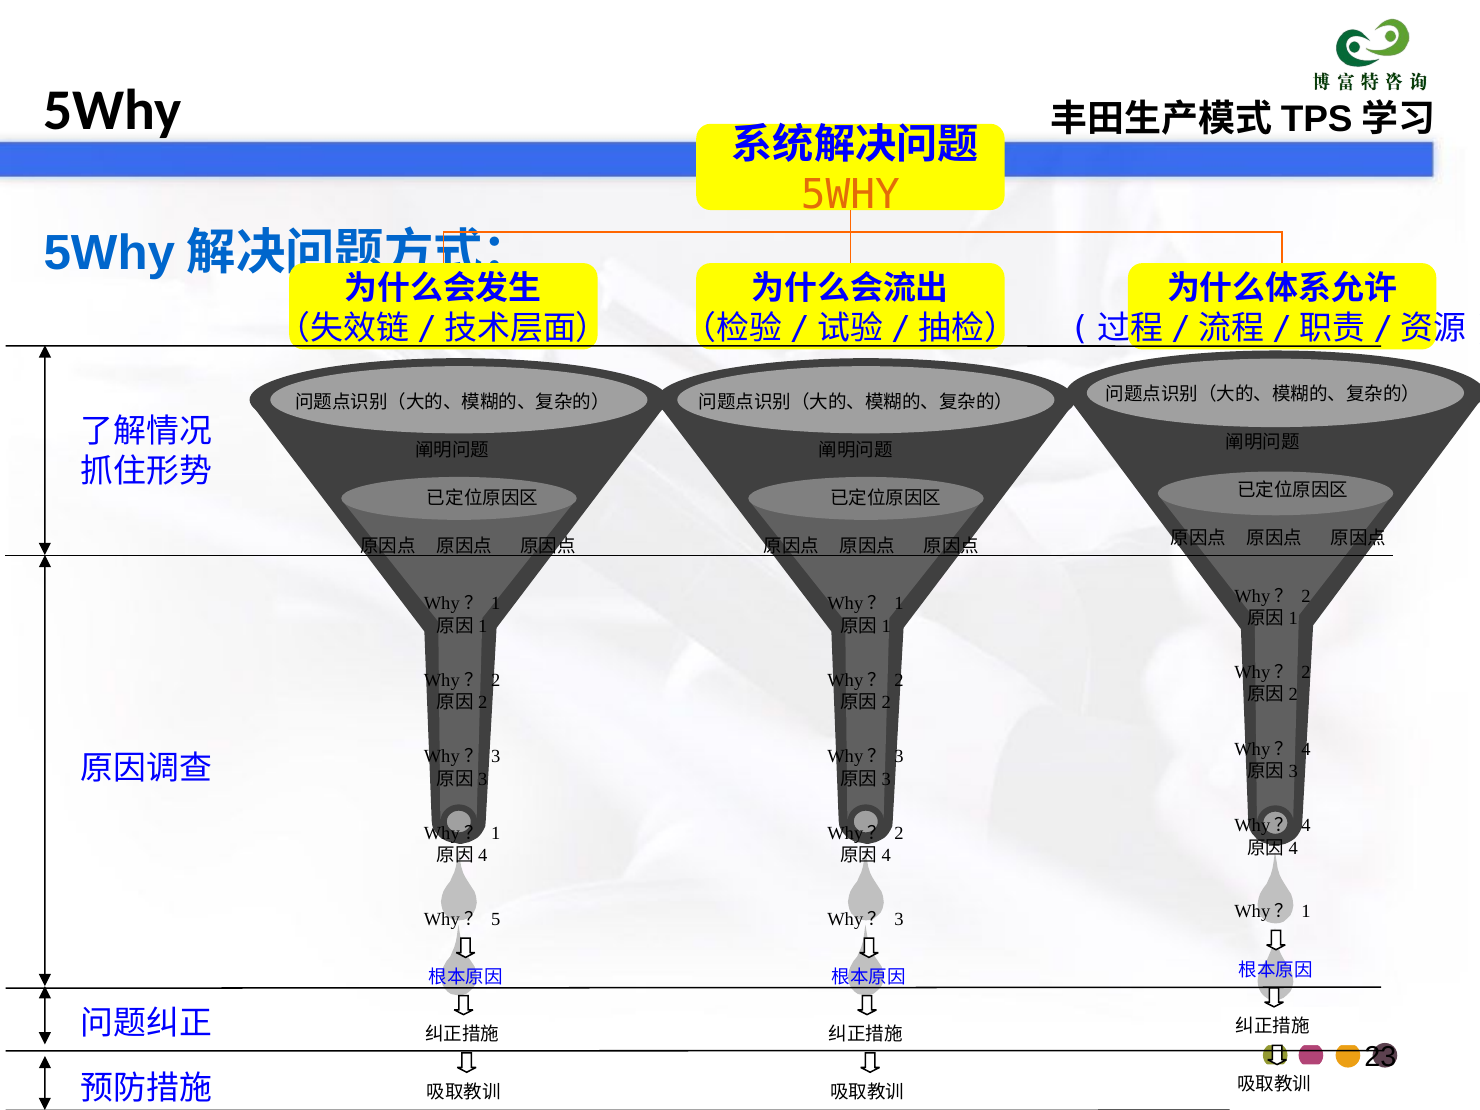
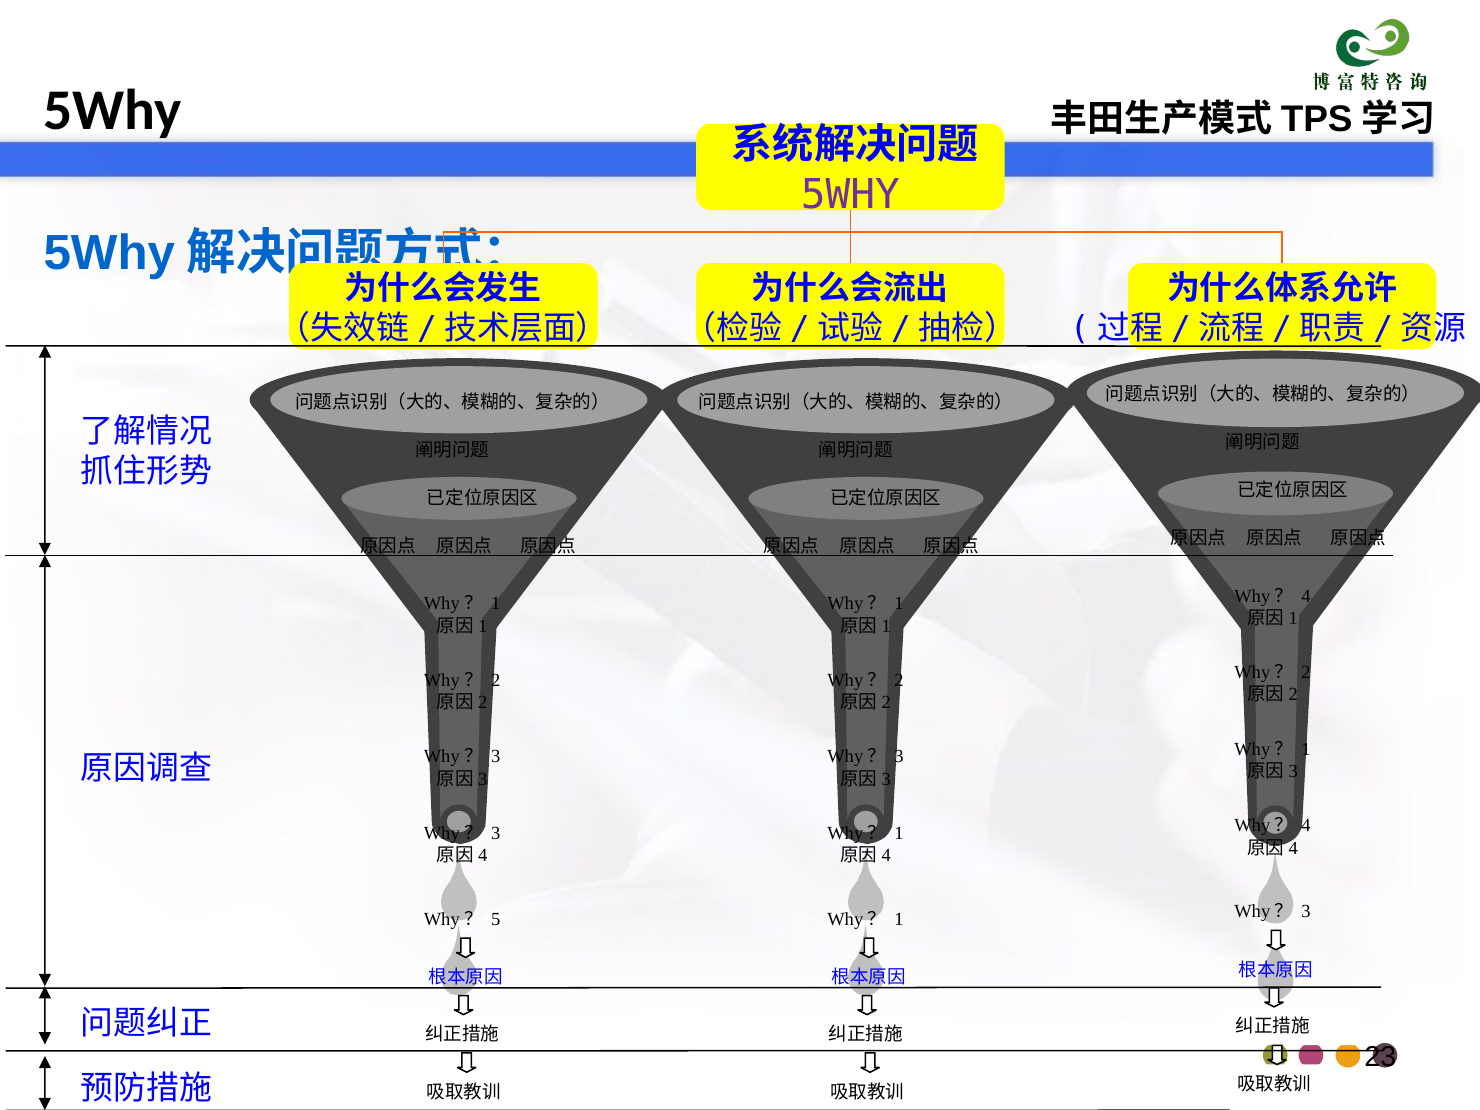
5WHY at (850, 194) colour: orange -> purple
2 at (1306, 596): 2 -> 4
4 at (1306, 749): 4 -> 1
1 at (496, 833): 1 -> 3
2 at (899, 833): 2 -> 1
1 at (1306, 912): 1 -> 3
3 at (899, 919): 3 -> 1
